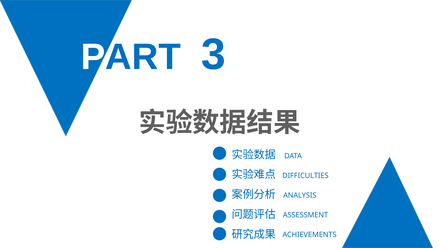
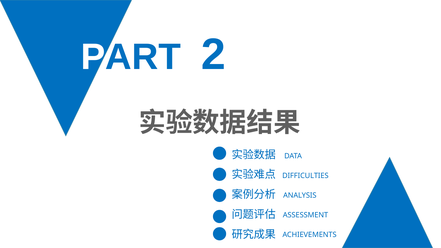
3: 3 -> 2
